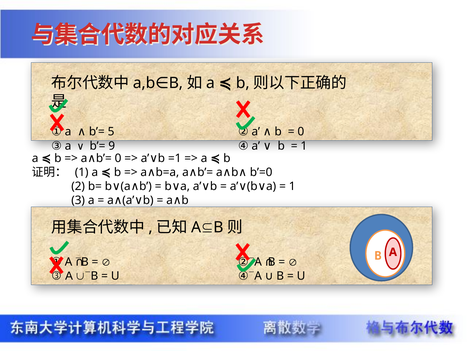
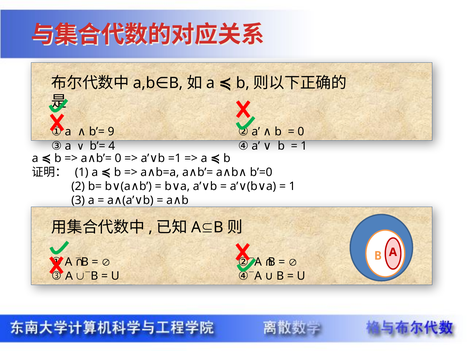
5: 5 -> 9
9: 9 -> 4
